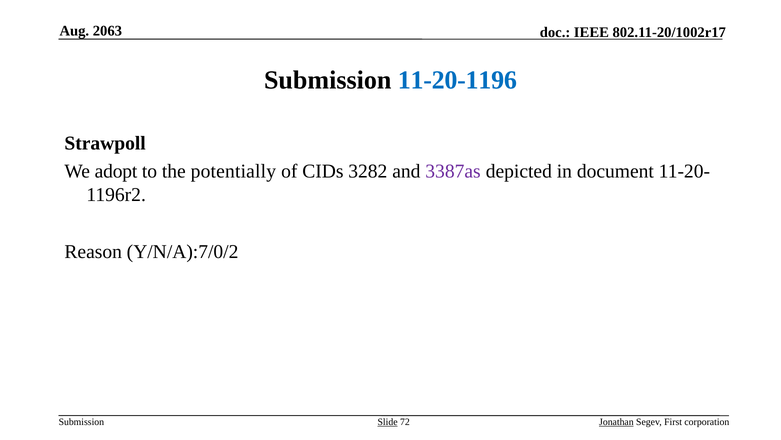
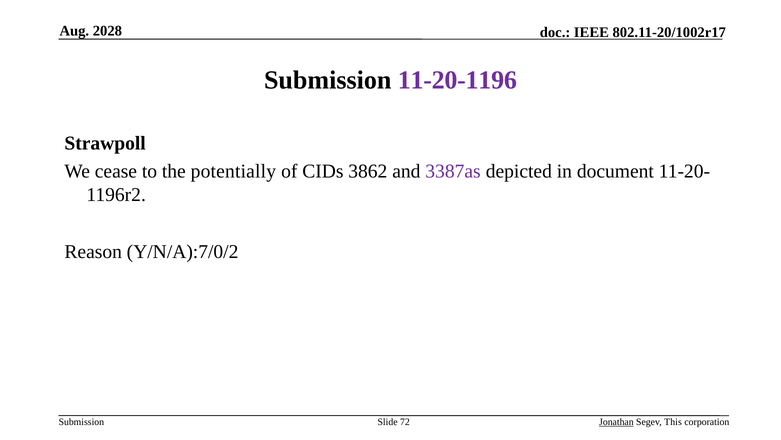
2063: 2063 -> 2028
11-20-1196 colour: blue -> purple
adopt: adopt -> cease
3282: 3282 -> 3862
Slide underline: present -> none
First: First -> This
